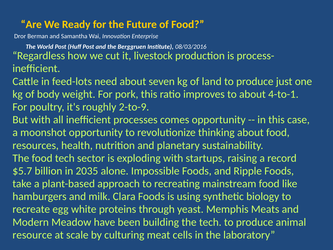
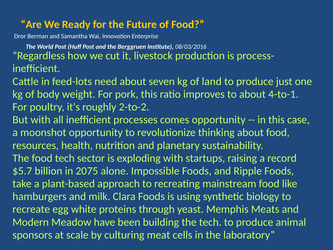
2-to-9: 2-to-9 -> 2-to-2
2035: 2035 -> 2075
resource: resource -> sponsors
